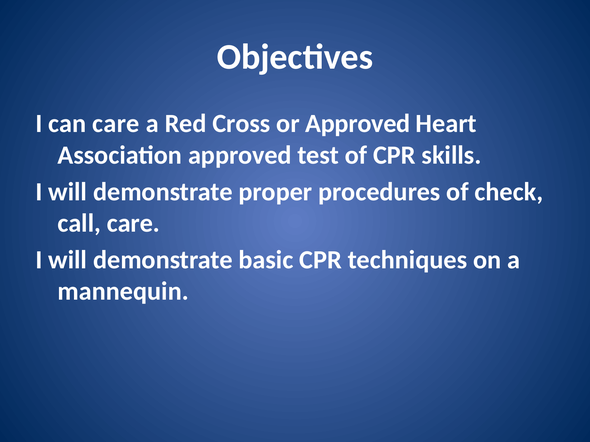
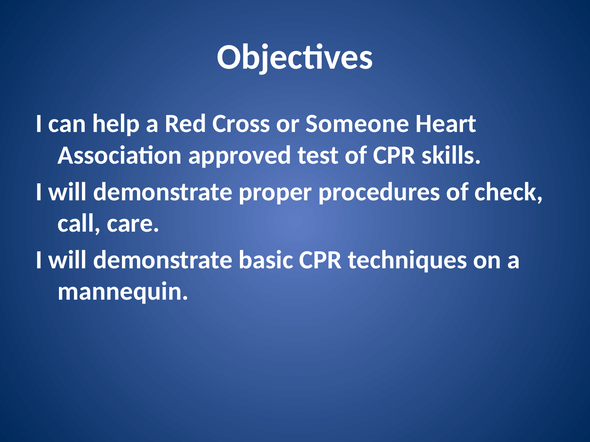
can care: care -> help
or Approved: Approved -> Someone
